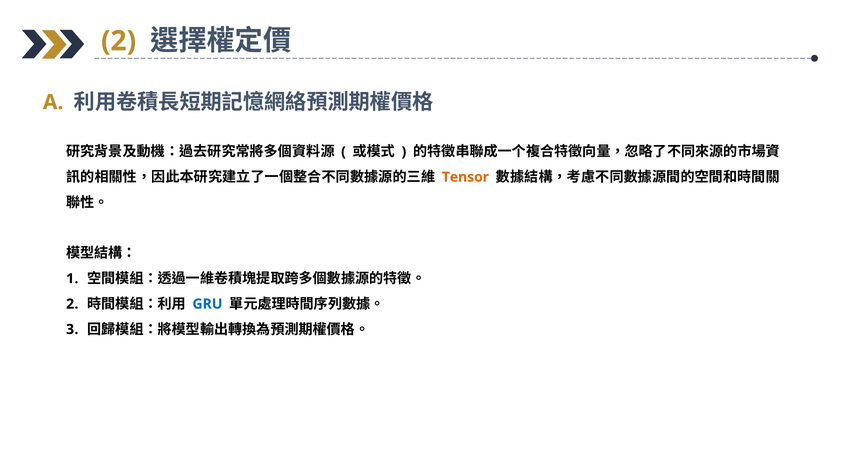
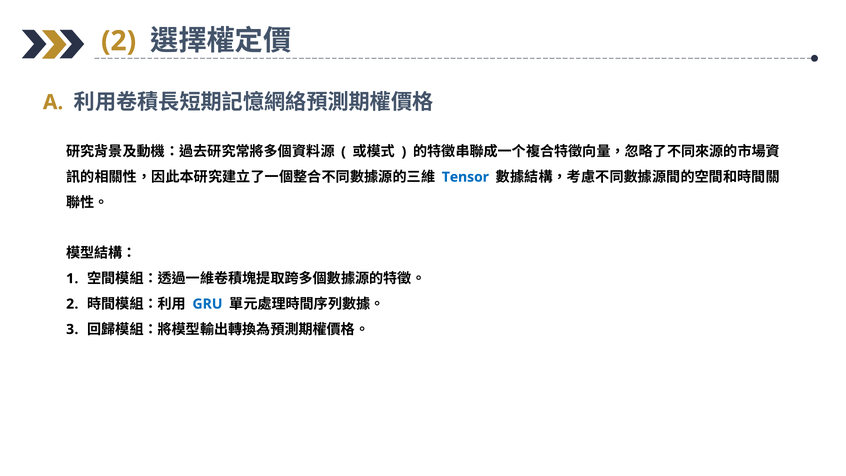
Tensor colour: orange -> blue
